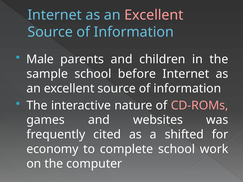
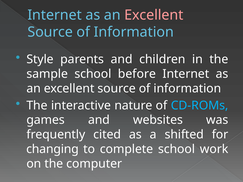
Male: Male -> Style
CD-ROMs colour: pink -> light blue
economy: economy -> changing
